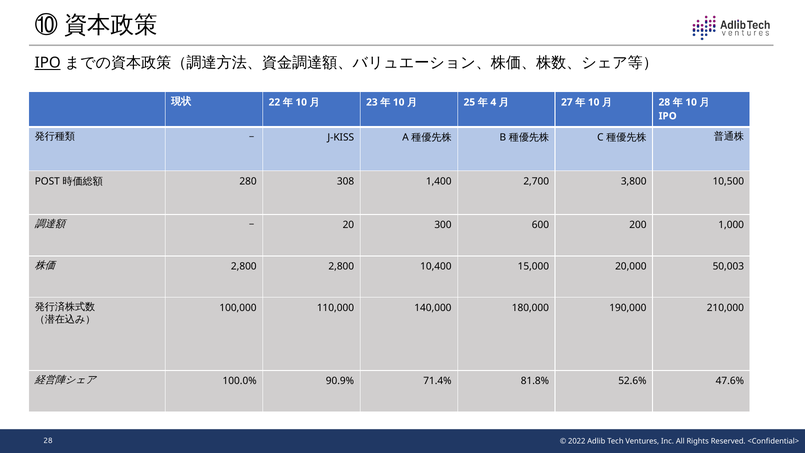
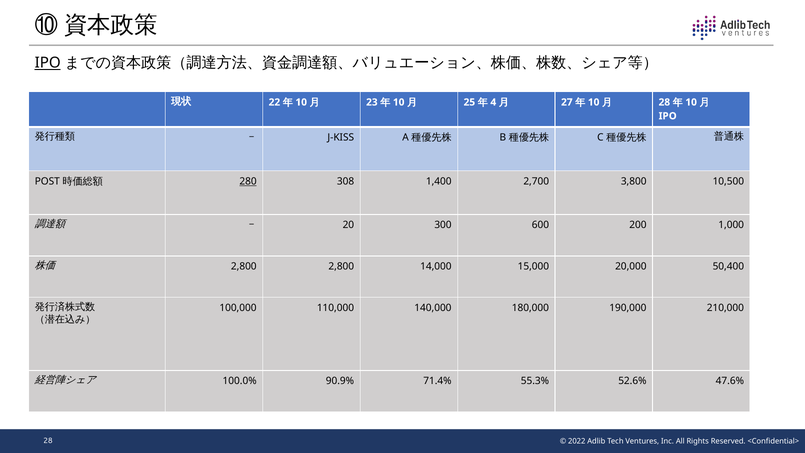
280 underline: none -> present
10,400: 10,400 -> 14,000
50,003: 50,003 -> 50,400
81.8%: 81.8% -> 55.3%
